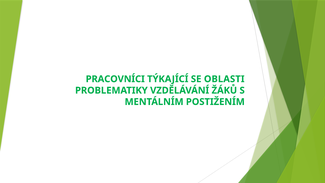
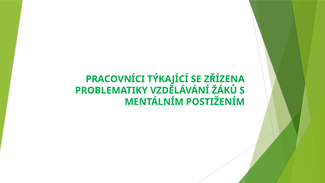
OBLASTI: OBLASTI -> ZŘÍZENA
